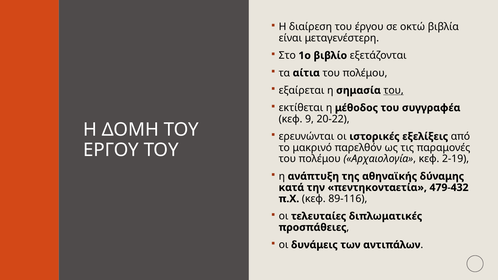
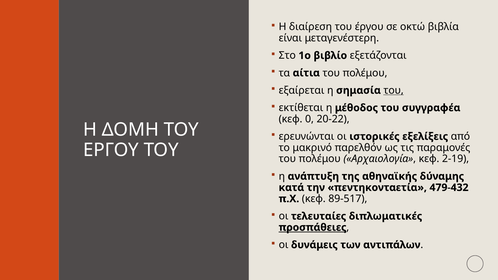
9: 9 -> 0
89-116: 89-116 -> 89-517
προσπάθειες underline: none -> present
